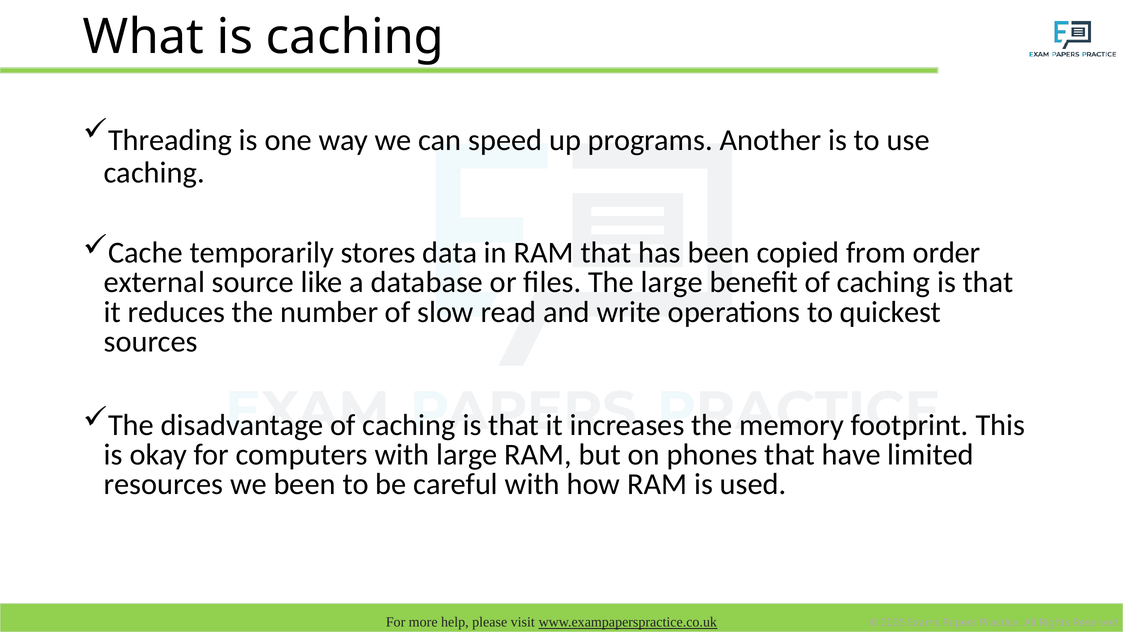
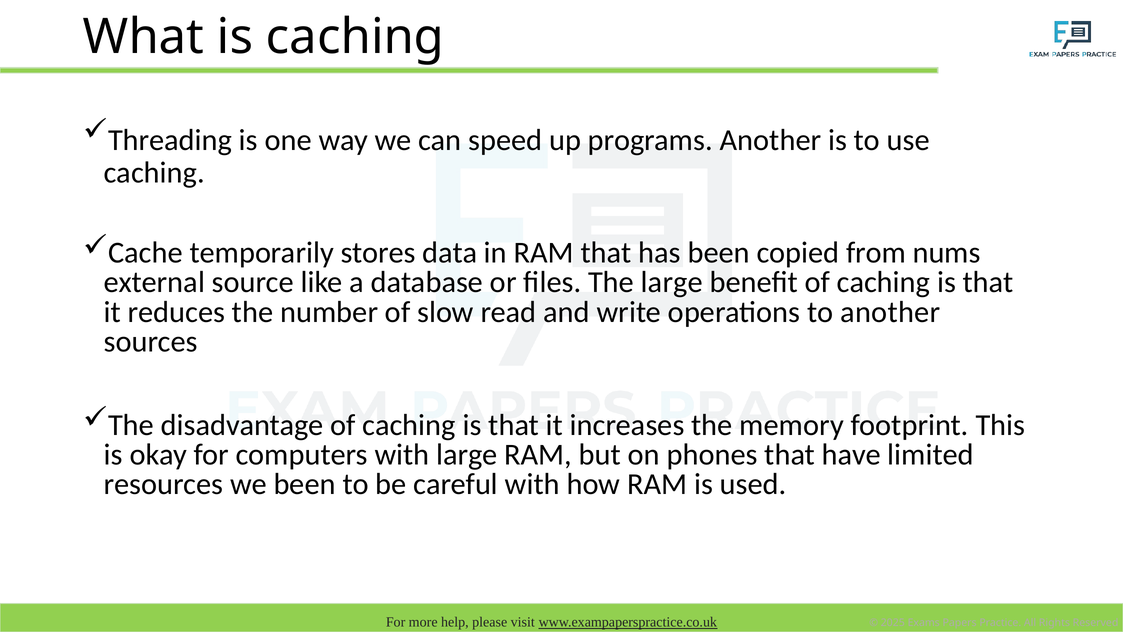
order: order -> nums
to quickest: quickest -> another
